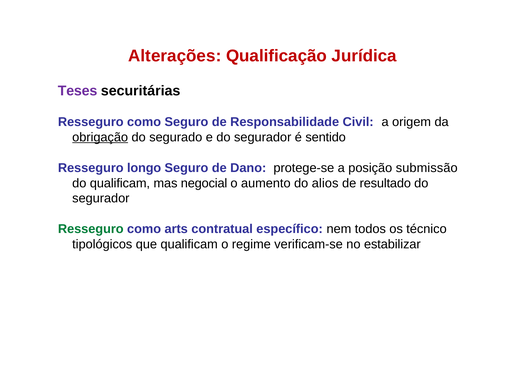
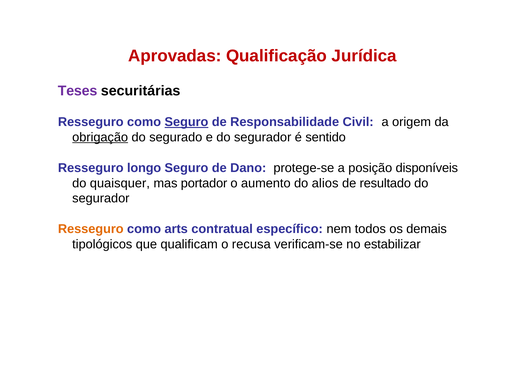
Alterações: Alterações -> Aprovadas
Seguro at (186, 122) underline: none -> present
submissão: submissão -> disponíveis
do qualificam: qualificam -> quaisquer
negocial: negocial -> portador
Resseguro at (91, 229) colour: green -> orange
técnico: técnico -> demais
regime: regime -> recusa
